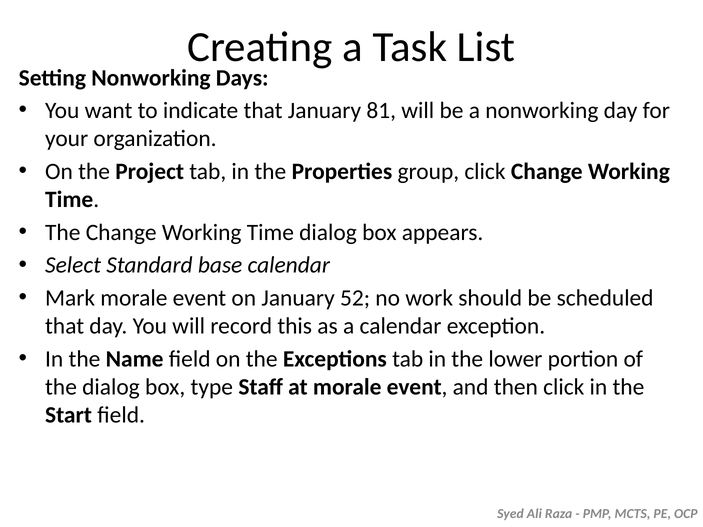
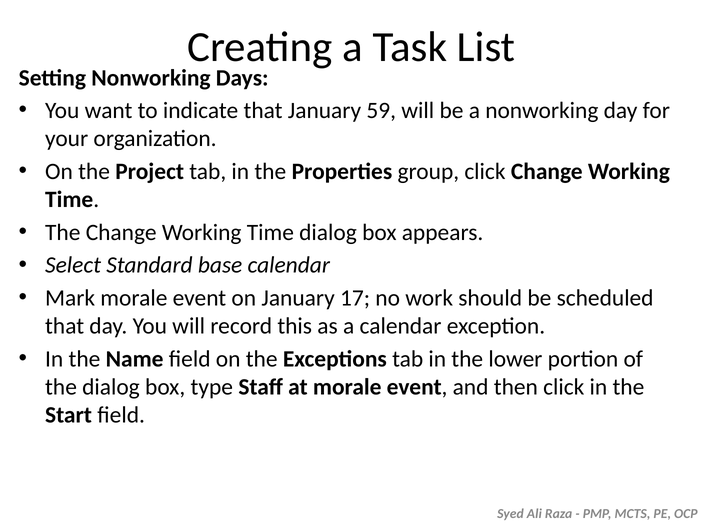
81: 81 -> 59
52: 52 -> 17
